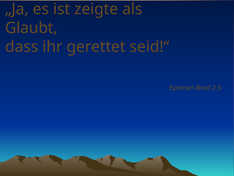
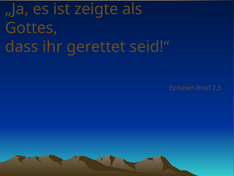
Glaubt: Glaubt -> Gottes
